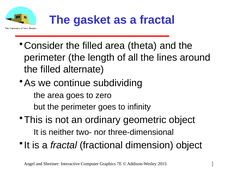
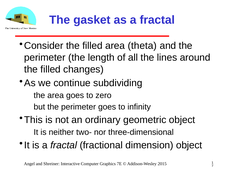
alternate: alternate -> changes
